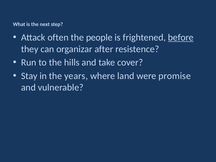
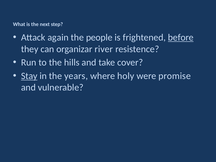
often: often -> again
after: after -> river
Stay underline: none -> present
land: land -> holy
